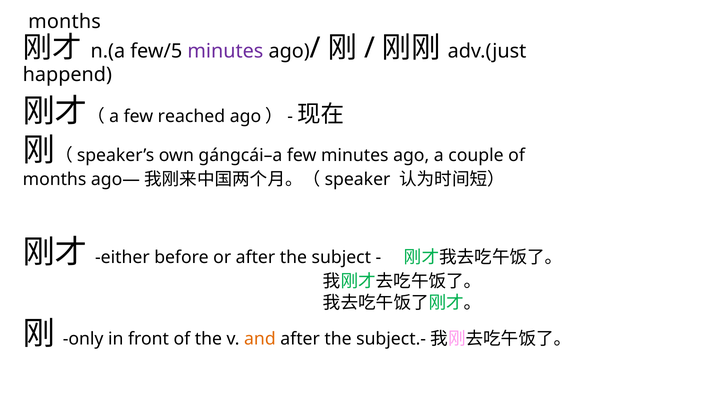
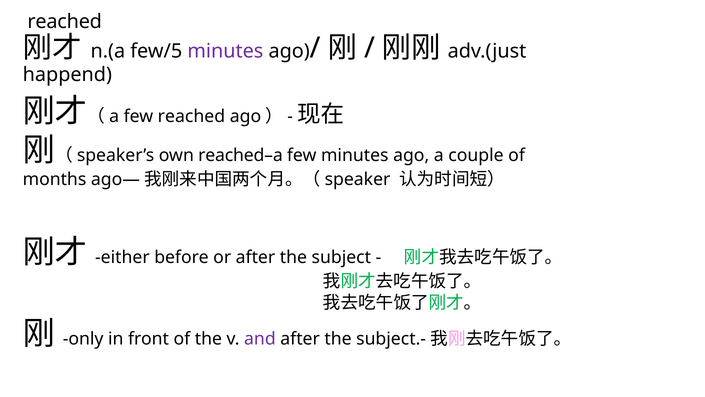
months at (65, 21): months -> reached
gángcái–a: gángcái–a -> reached–a
and colour: orange -> purple
